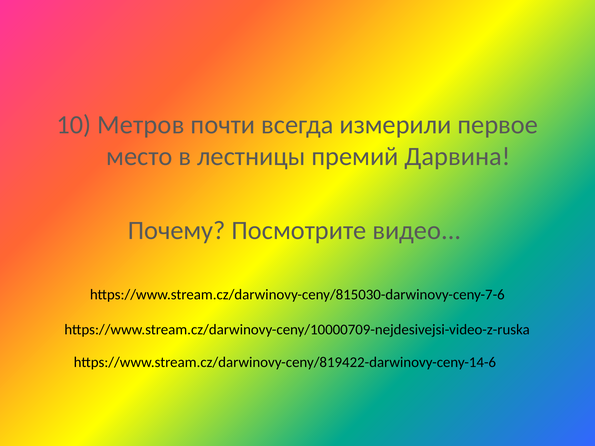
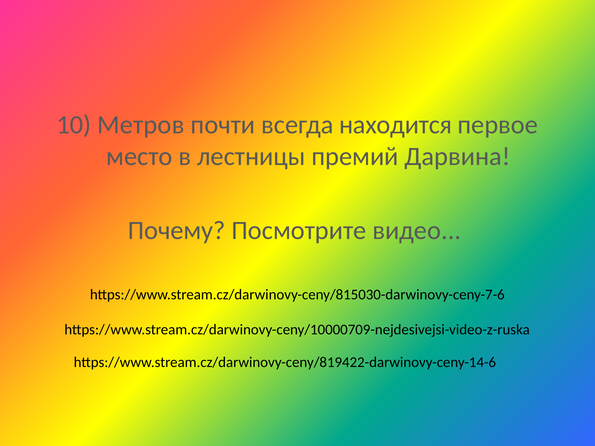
измерили: измерили -> находится
